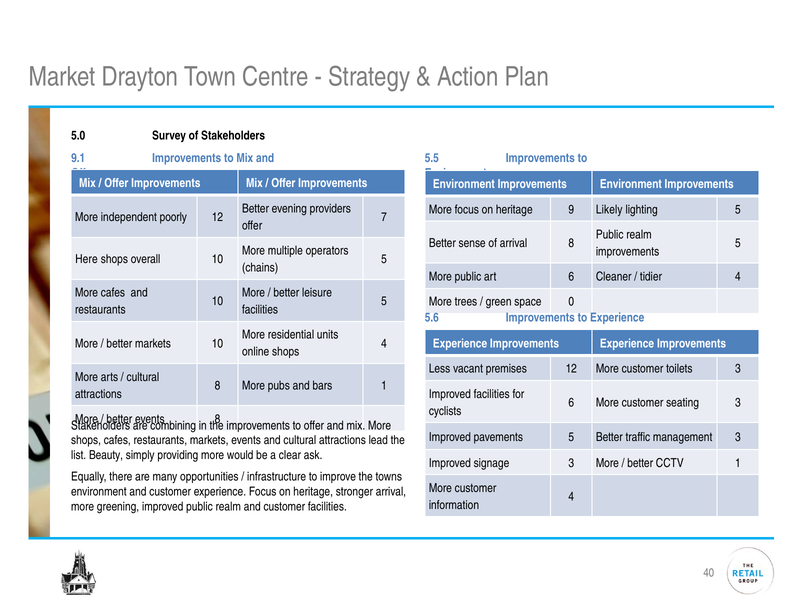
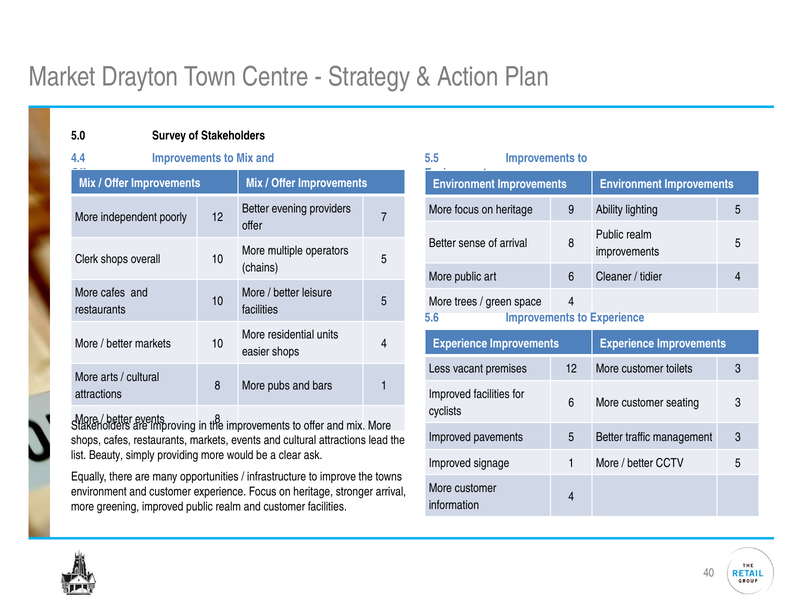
9.1: 9.1 -> 4.4
Likely: Likely -> Ability
Here: Here -> Clerk
space 0: 0 -> 4
online: online -> easier
combining: combining -> improving
signage 3: 3 -> 1
CCTV 1: 1 -> 5
